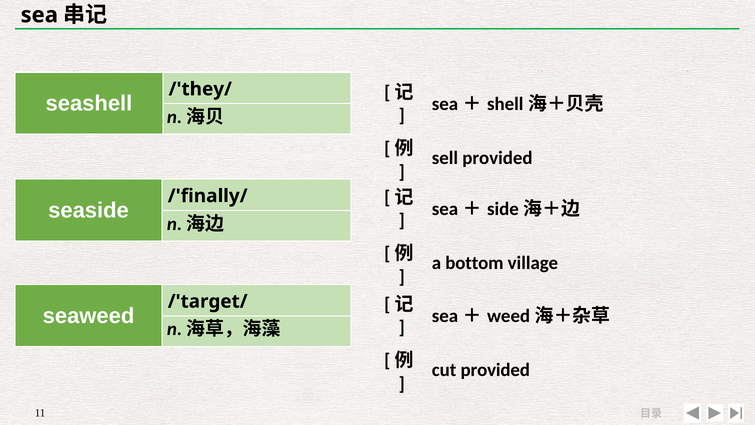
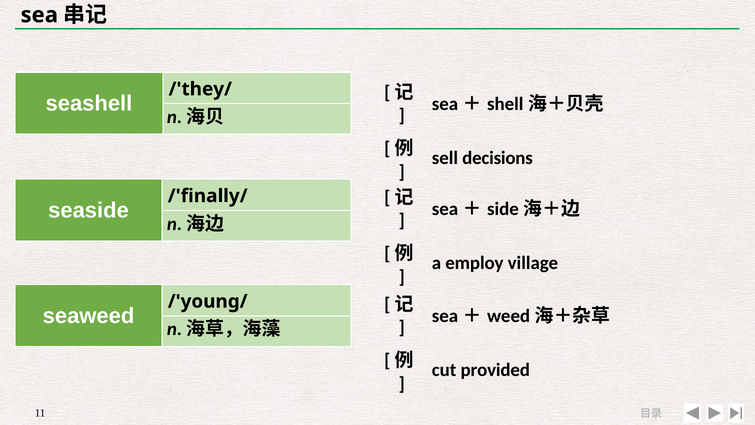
sell provided: provided -> decisions
bottom: bottom -> employ
/'target/: /'target/ -> /'young/
